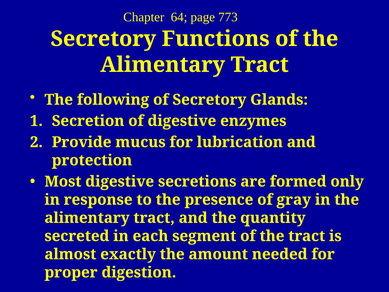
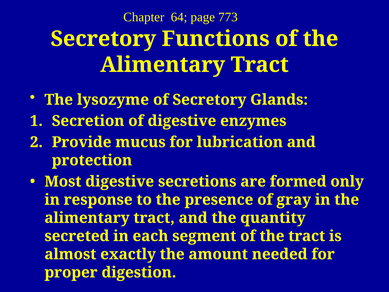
following: following -> lysozyme
